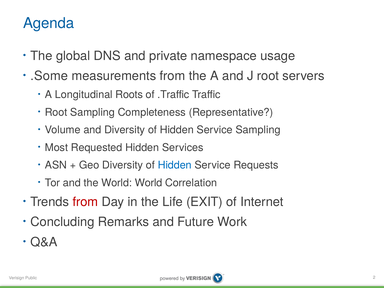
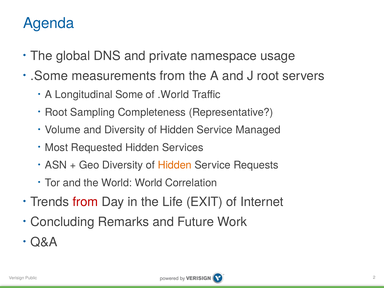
Roots: Roots -> Some
.Traffic: .Traffic -> .World
Service Sampling: Sampling -> Managed
Hidden at (175, 165) colour: blue -> orange
